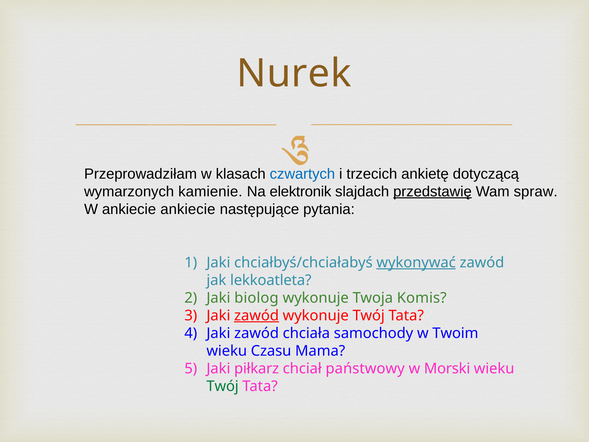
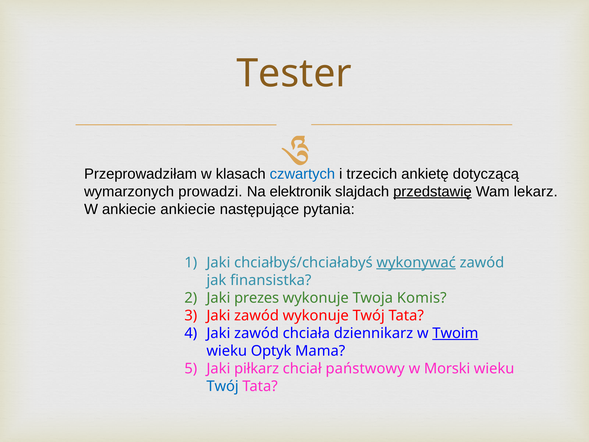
Nurek: Nurek -> Tester
kamienie: kamienie -> prowadzi
spraw: spraw -> lekarz
lekkoatleta: lekkoatleta -> finansistka
biolog: biolog -> prezes
zawód at (257, 315) underline: present -> none
samochody: samochody -> dziennikarz
Twoim underline: none -> present
Czasu: Czasu -> Optyk
Twój at (223, 386) colour: green -> blue
